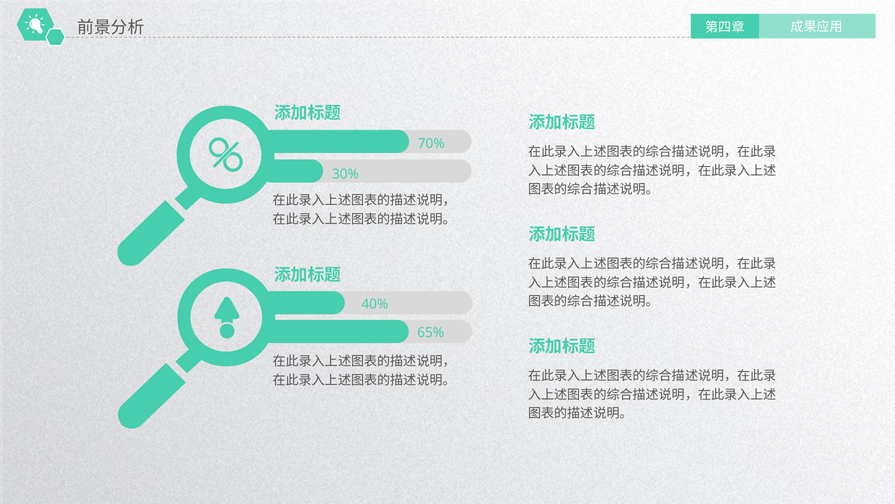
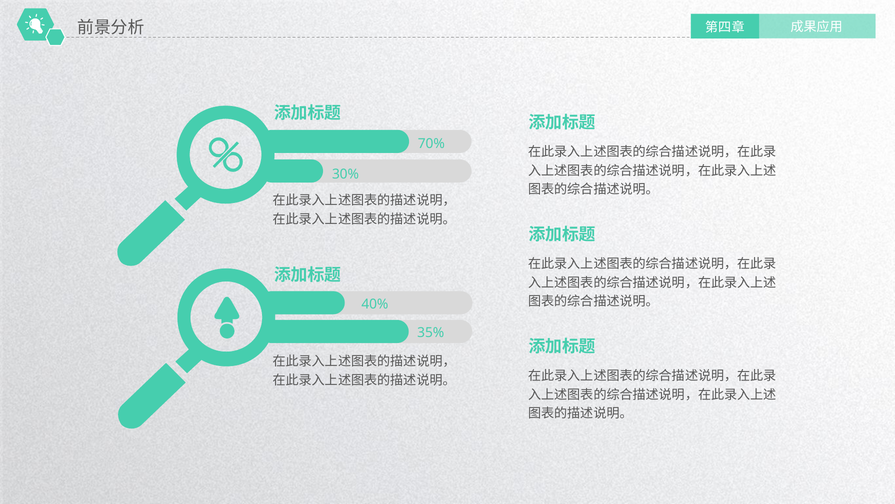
65%: 65% -> 35%
